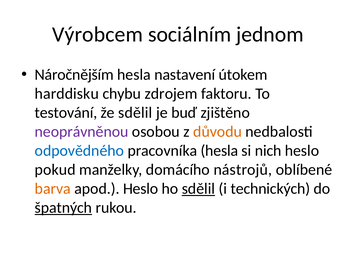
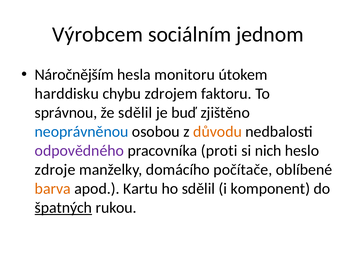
nastavení: nastavení -> monitoru
testování: testování -> správnou
neoprávněnou colour: purple -> blue
odpovědného colour: blue -> purple
pracovníka hesla: hesla -> proti
pokud: pokud -> zdroje
nástrojů: nástrojů -> počítače
apod Heslo: Heslo -> Kartu
sdělil at (198, 189) underline: present -> none
technických: technických -> komponent
